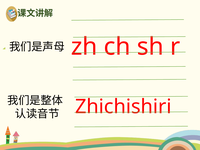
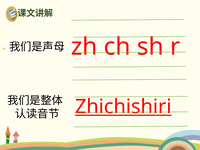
Zhichishiri underline: none -> present
